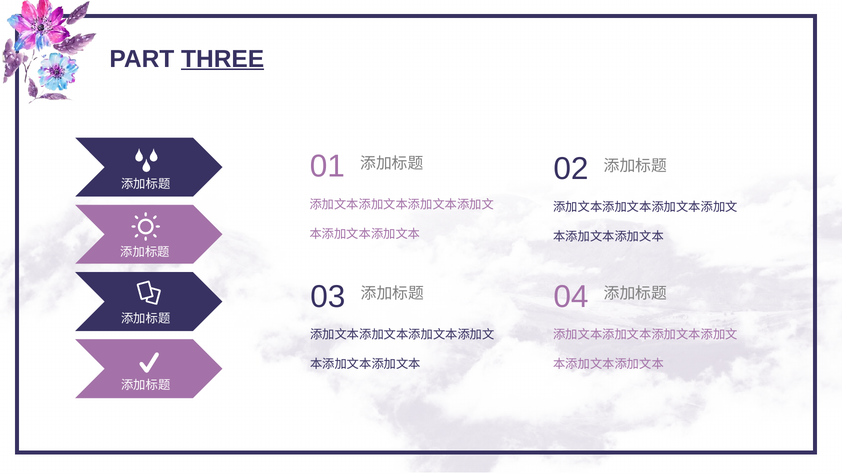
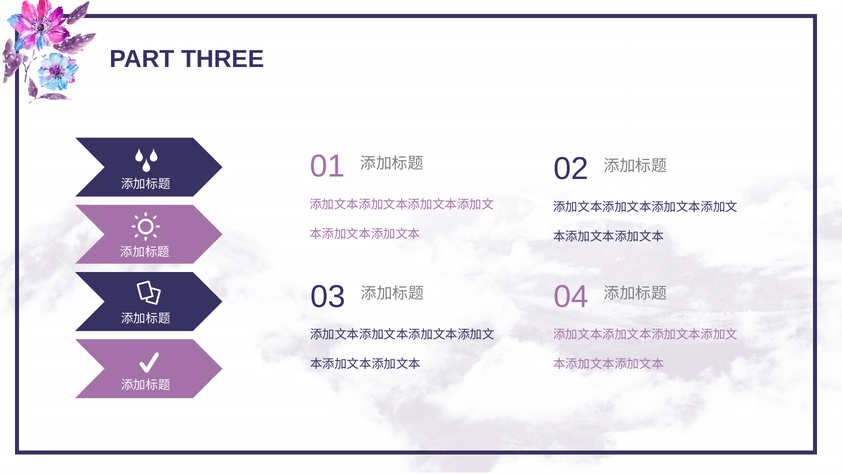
THREE underline: present -> none
